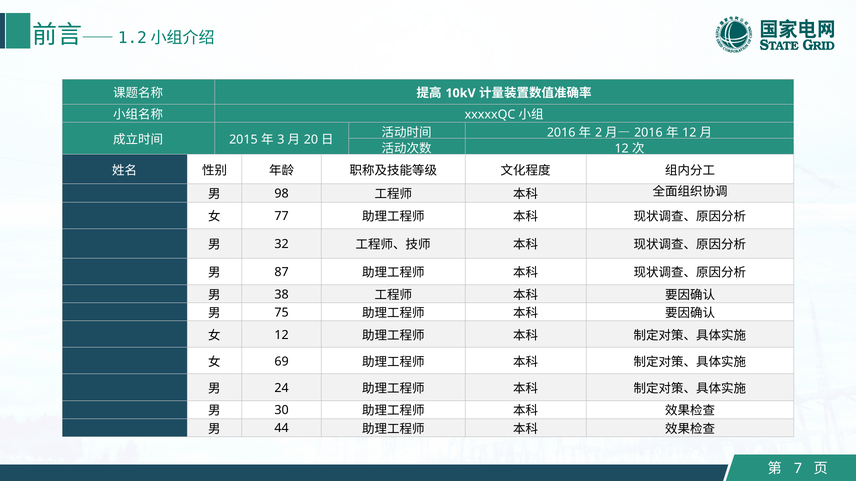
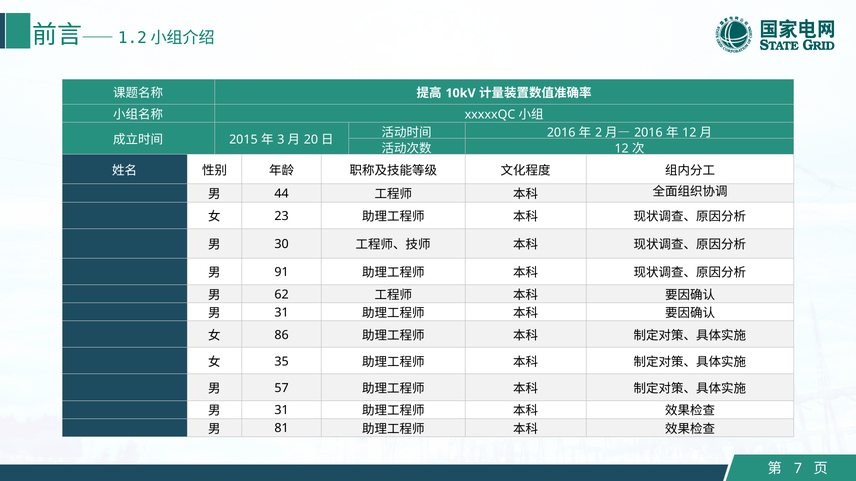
98: 98 -> 44
77: 77 -> 23
32: 32 -> 30
87: 87 -> 91
38: 38 -> 62
75 at (282, 313): 75 -> 31
12 at (282, 335): 12 -> 86
69: 69 -> 35
24: 24 -> 57
30 at (282, 411): 30 -> 31
44: 44 -> 81
